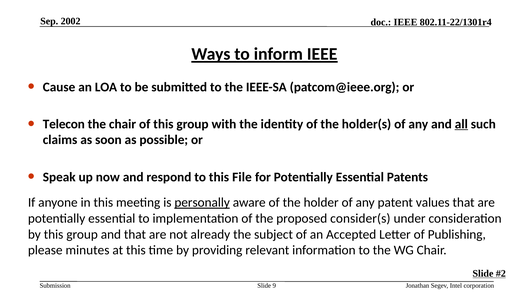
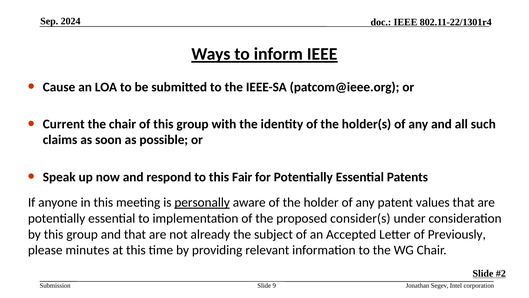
2002: 2002 -> 2024
Telecon: Telecon -> Current
all underline: present -> none
File: File -> Fair
Publishing: Publishing -> Previously
